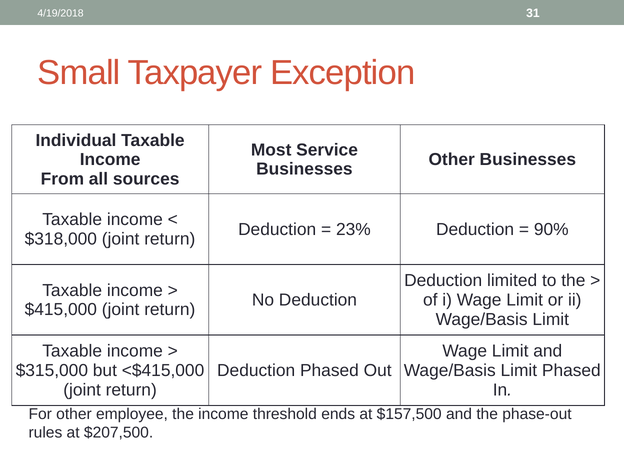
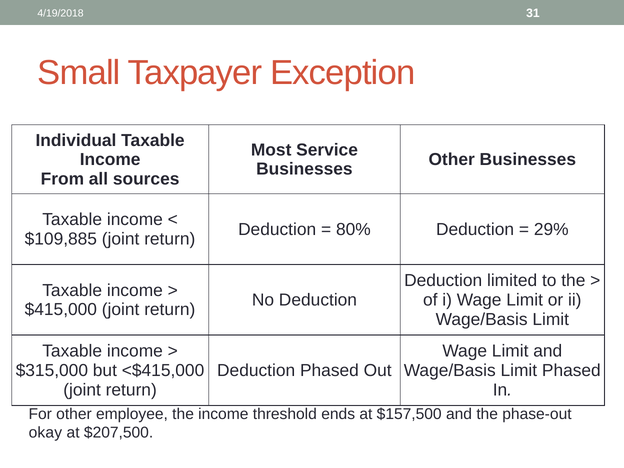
23%: 23% -> 80%
90%: 90% -> 29%
$318,000: $318,000 -> $109,885
rules: rules -> okay
